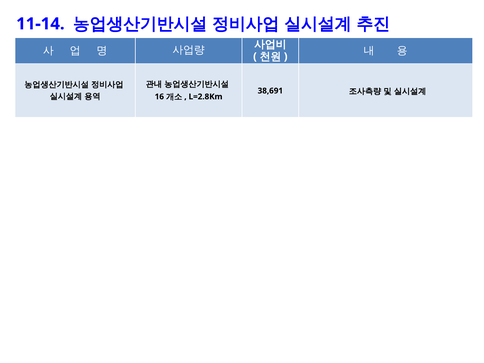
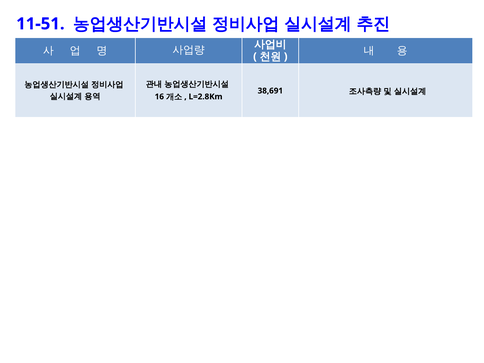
11-14: 11-14 -> 11-51
